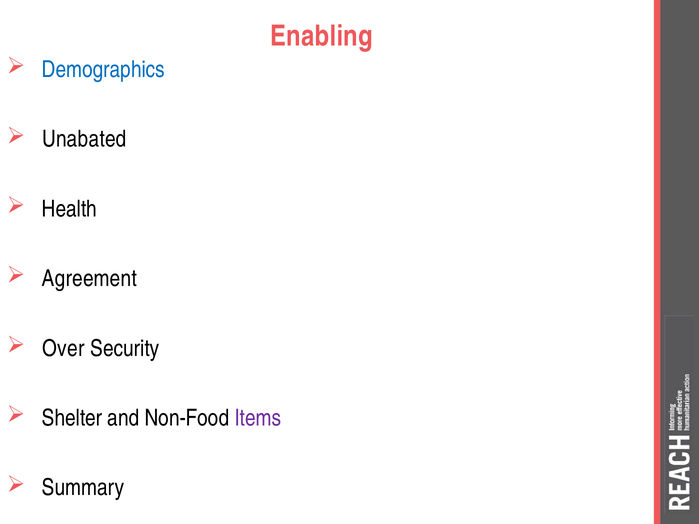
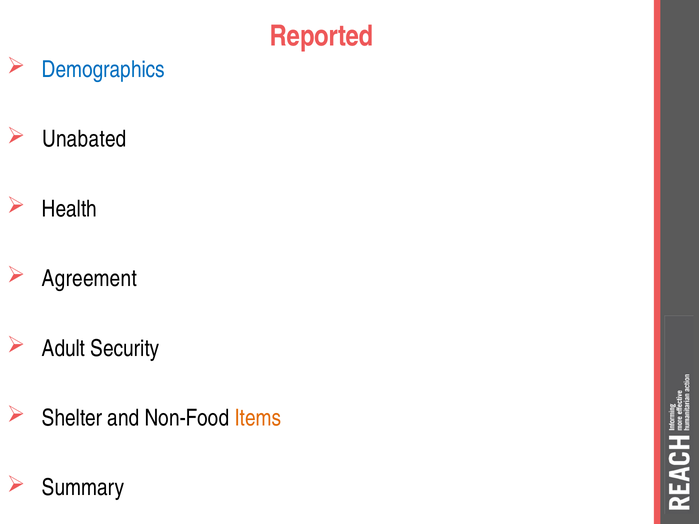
Enabling: Enabling -> Reported
Over: Over -> Adult
Items colour: purple -> orange
